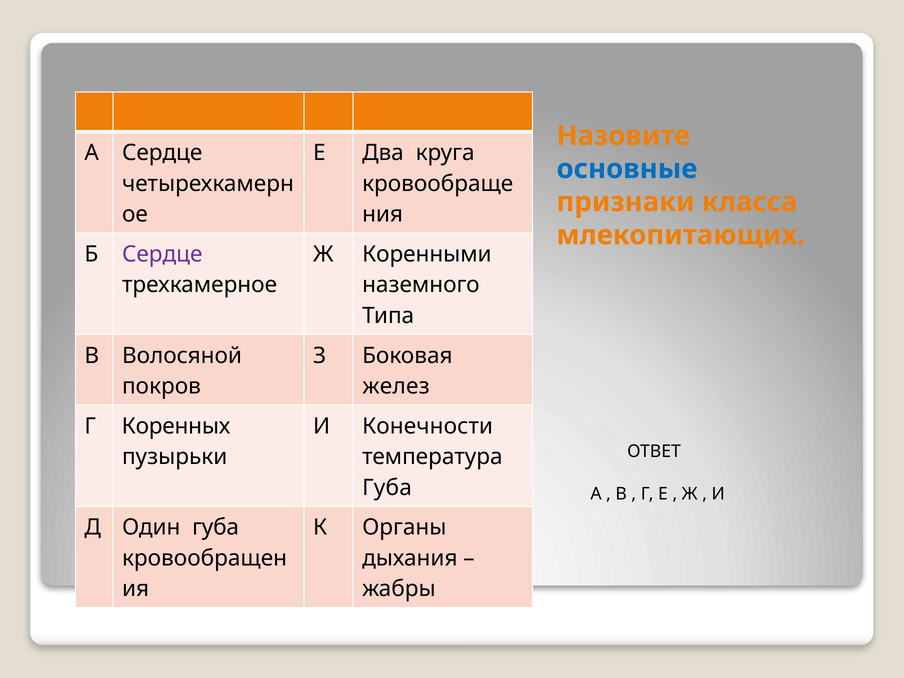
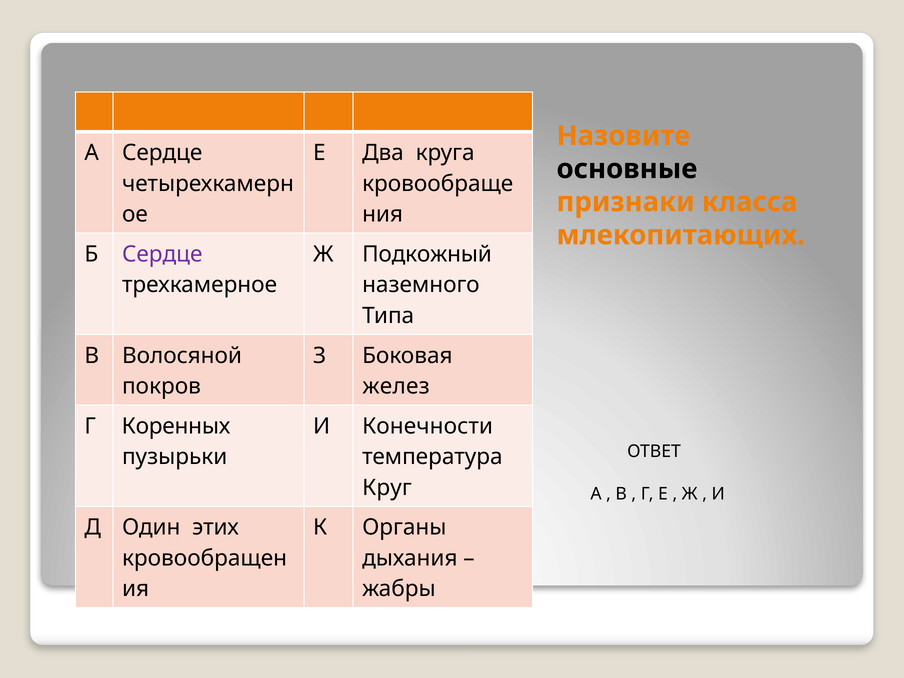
основные colour: blue -> black
Коренными: Коренными -> Подкожный
Губа at (387, 488): Губа -> Круг
Один губа: губа -> этих
